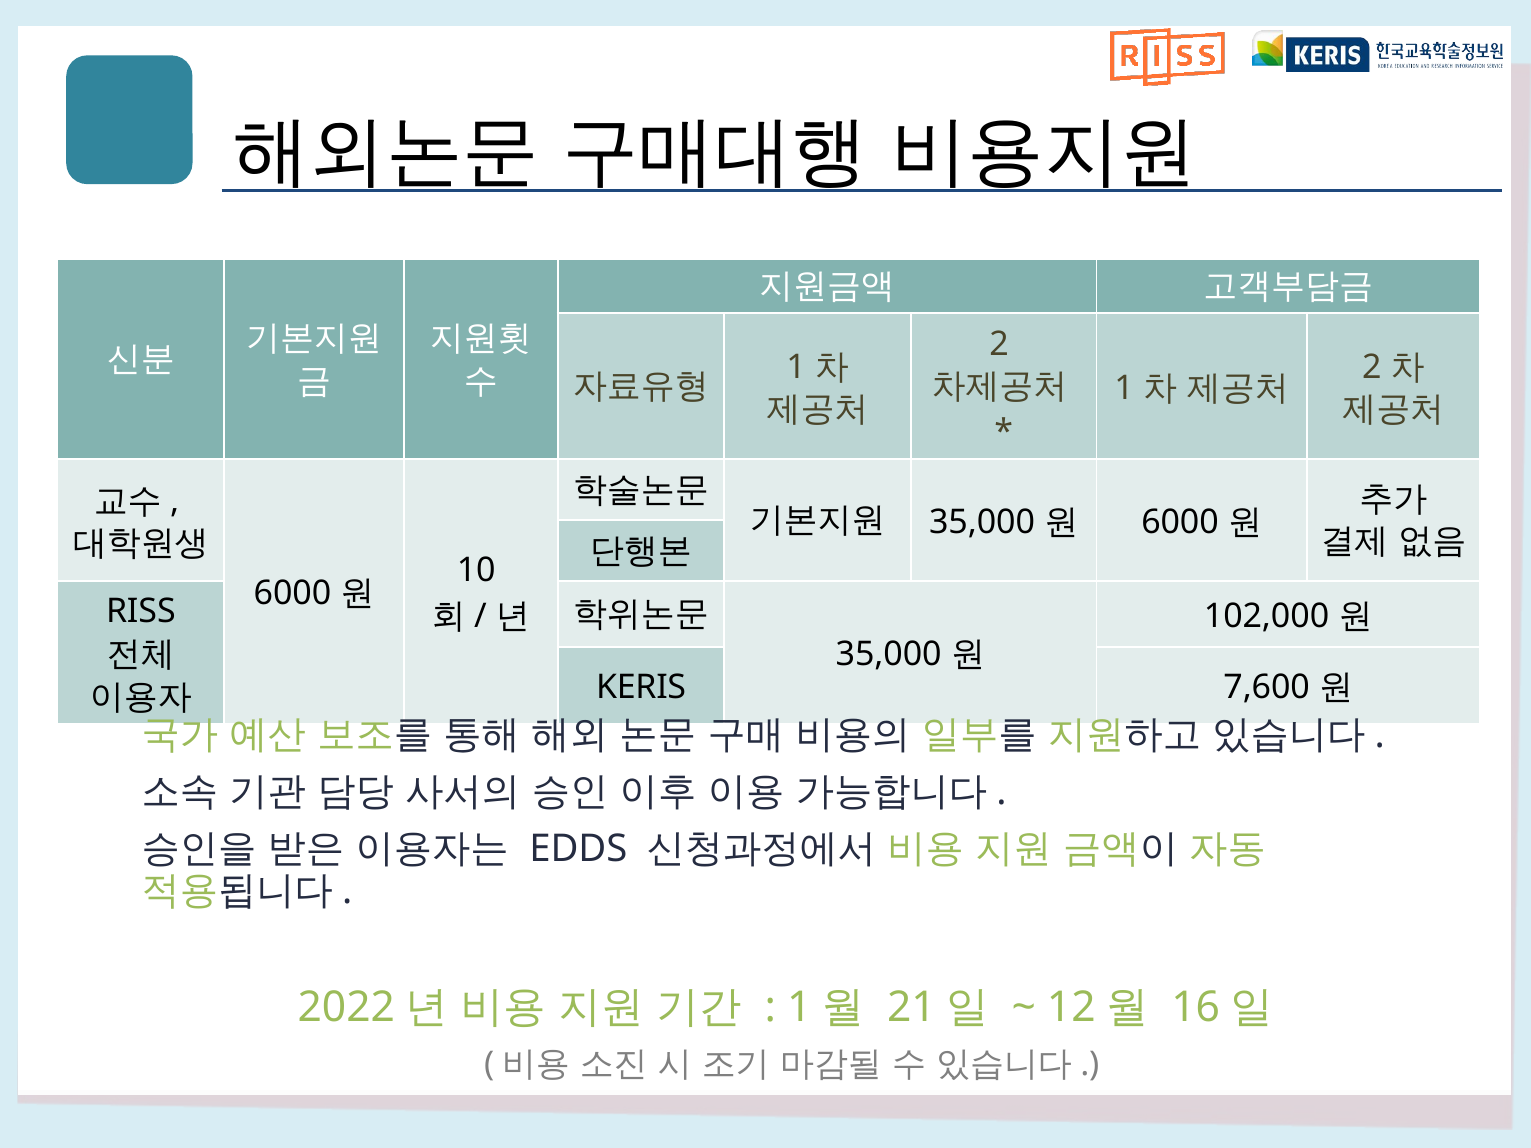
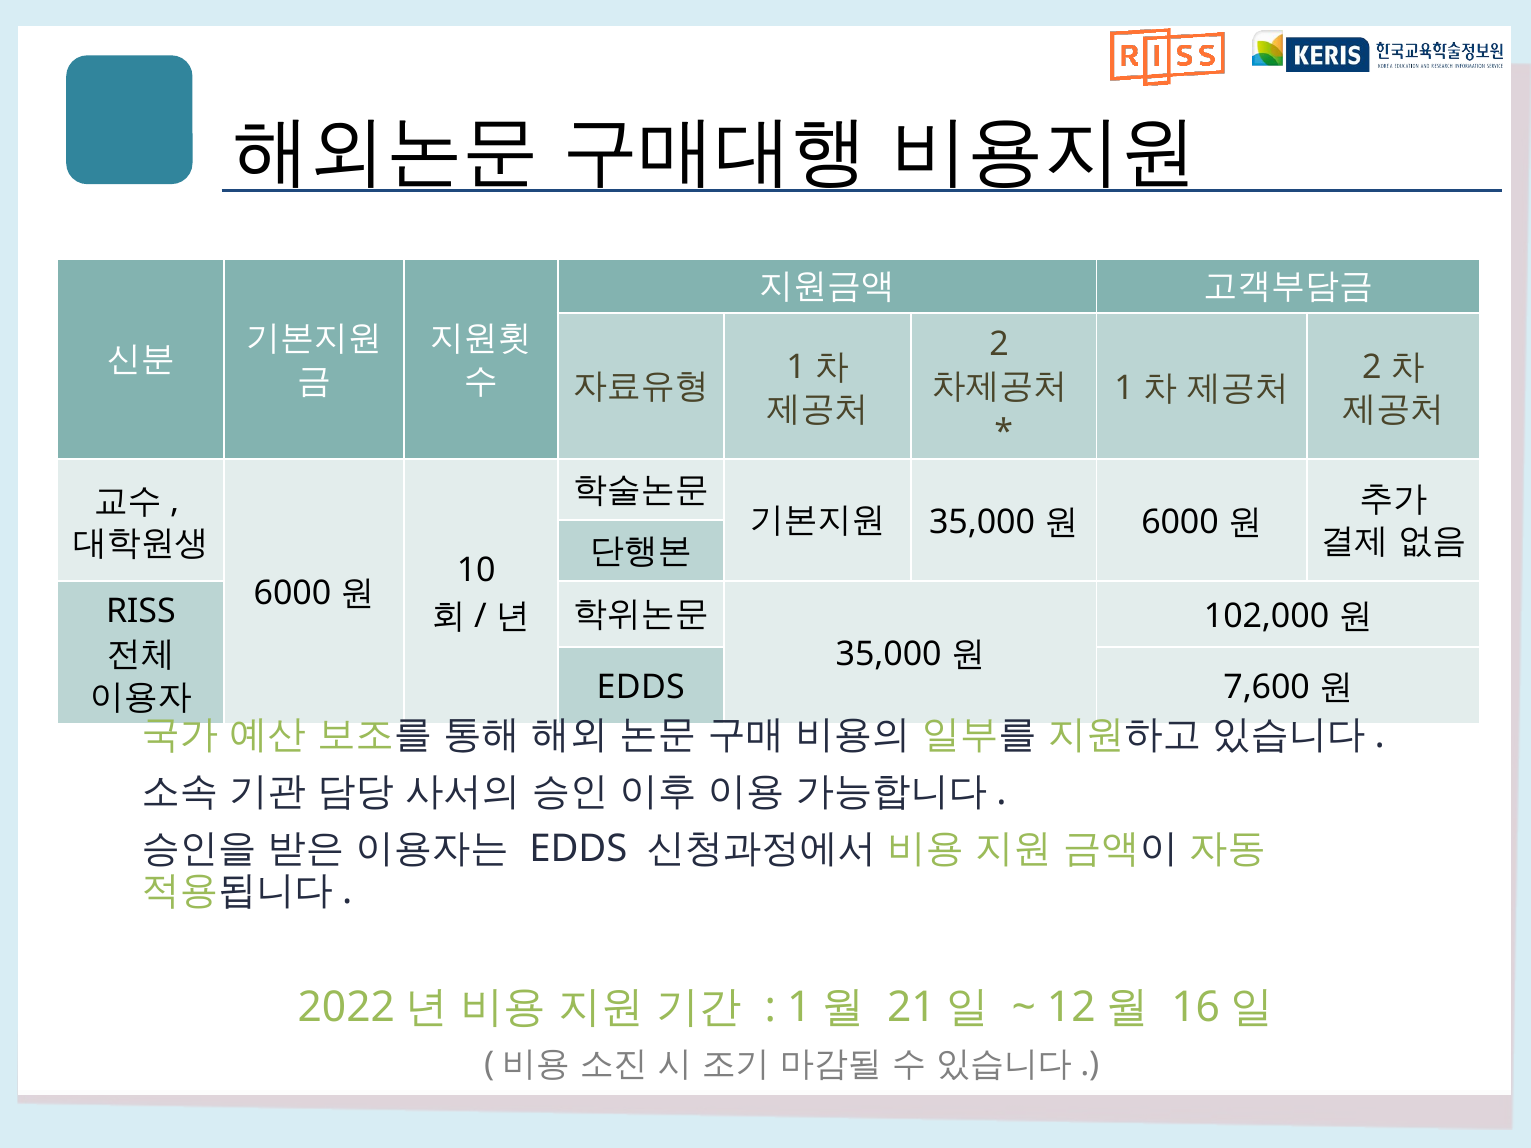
KERIS at (641, 687): KERIS -> EDDS
